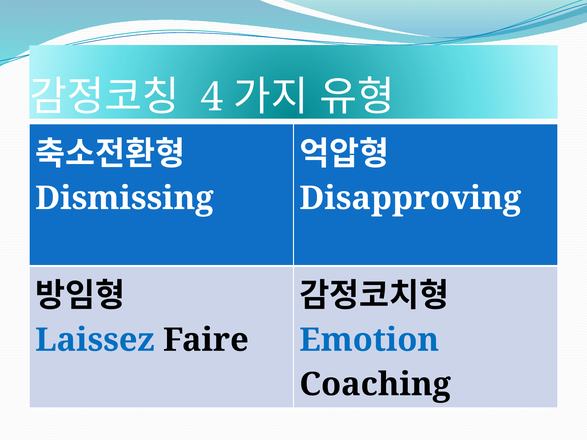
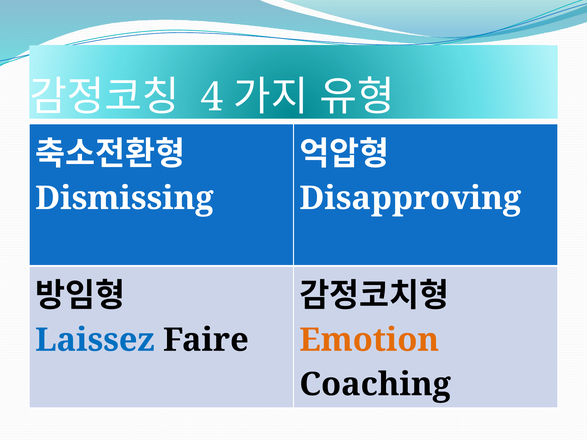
Emotion colour: blue -> orange
